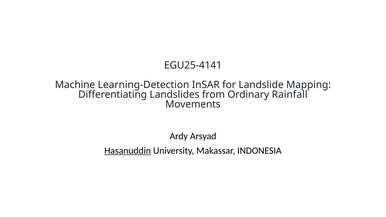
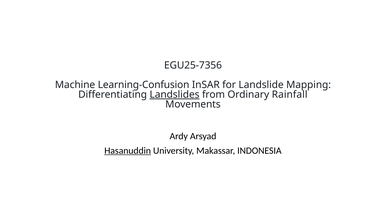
EGU25-4141: EGU25-4141 -> EGU25-7356
Learning-Detection: Learning-Detection -> Learning-Confusion
Landslides underline: none -> present
